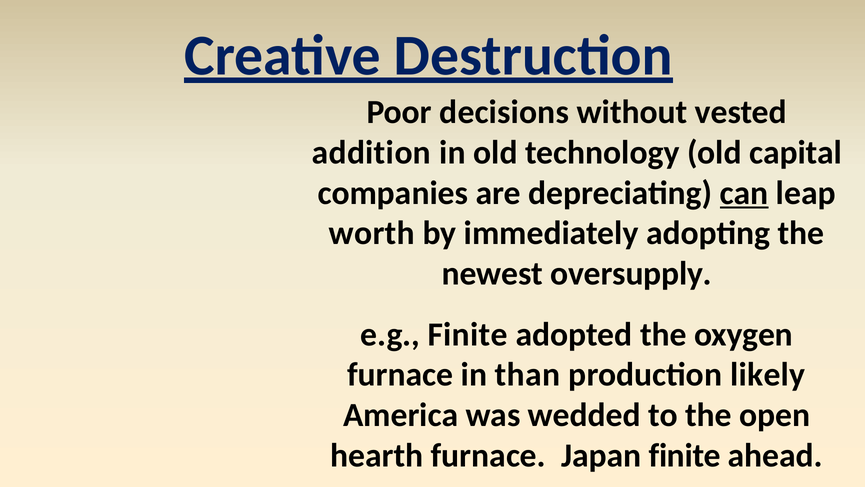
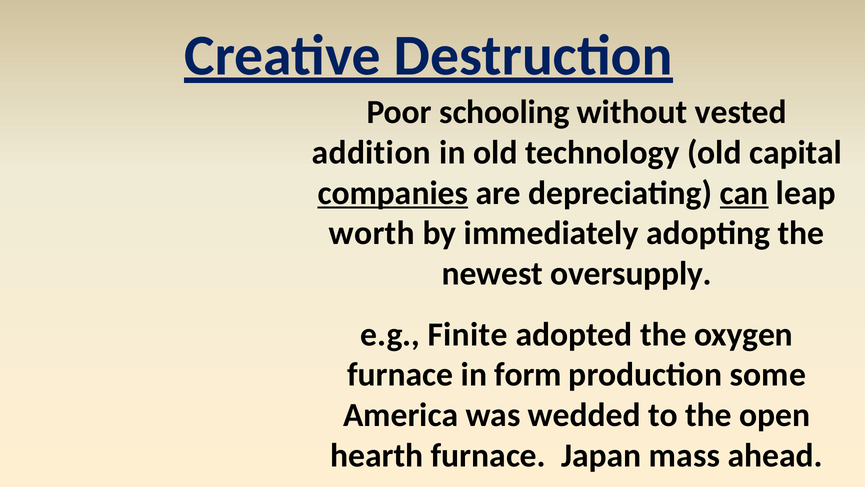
decisions: decisions -> schooling
companies underline: none -> present
than: than -> form
likely: likely -> some
Japan finite: finite -> mass
